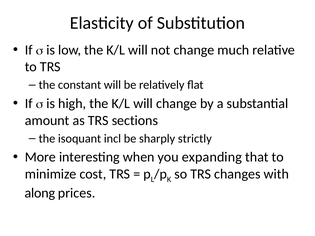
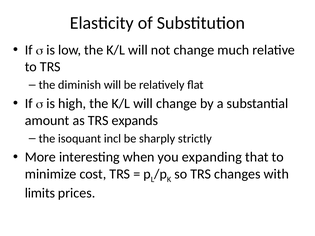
constant: constant -> diminish
sections: sections -> expands
along: along -> limits
